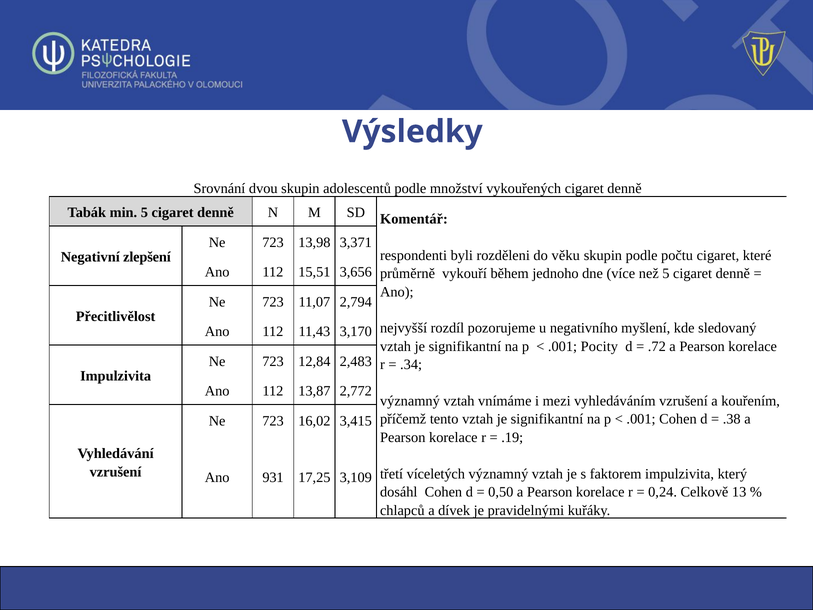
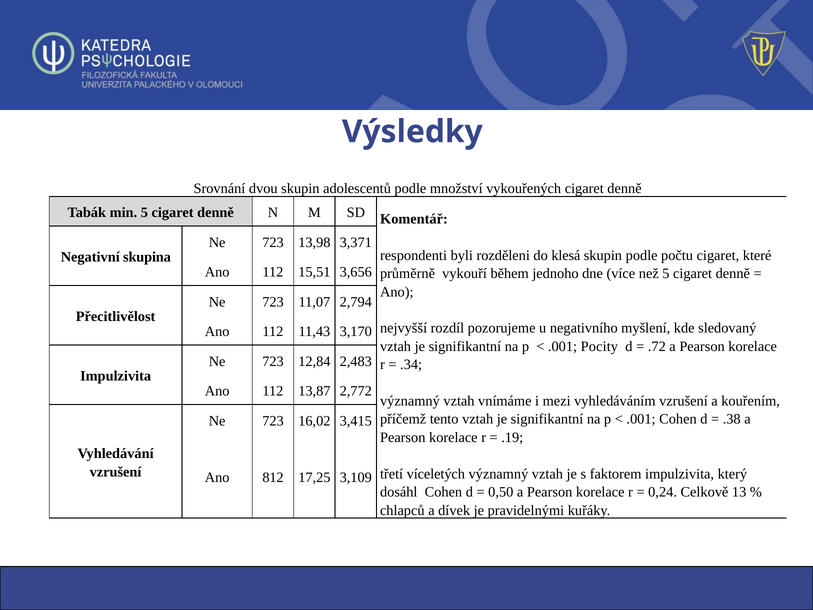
věku: věku -> klesá
zlepšení: zlepšení -> skupina
931: 931 -> 812
